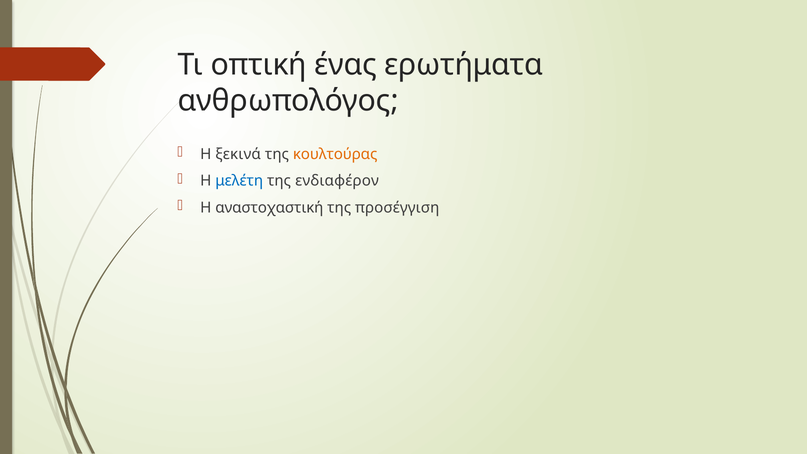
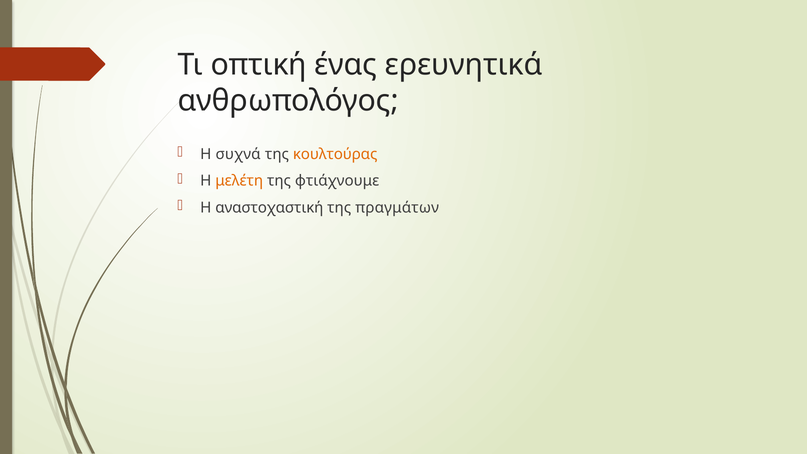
ερωτήματα: ερωτήματα -> ερευνητικά
ξεκινά: ξεκινά -> συχνά
μελέτη colour: blue -> orange
ενδιαφέρον: ενδιαφέρον -> φτιάχνουμε
προσέγγιση: προσέγγιση -> πραγμάτων
